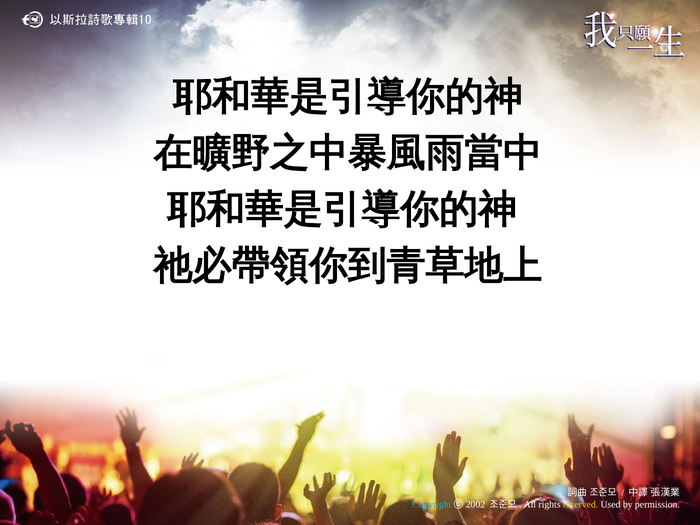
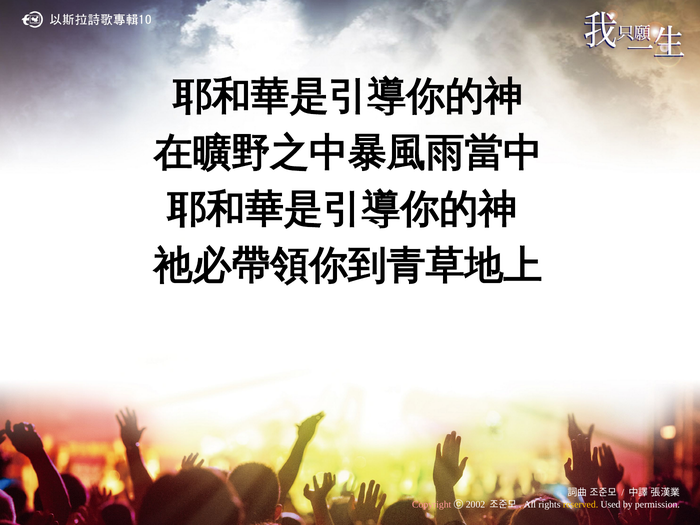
Copyright colour: light blue -> pink
